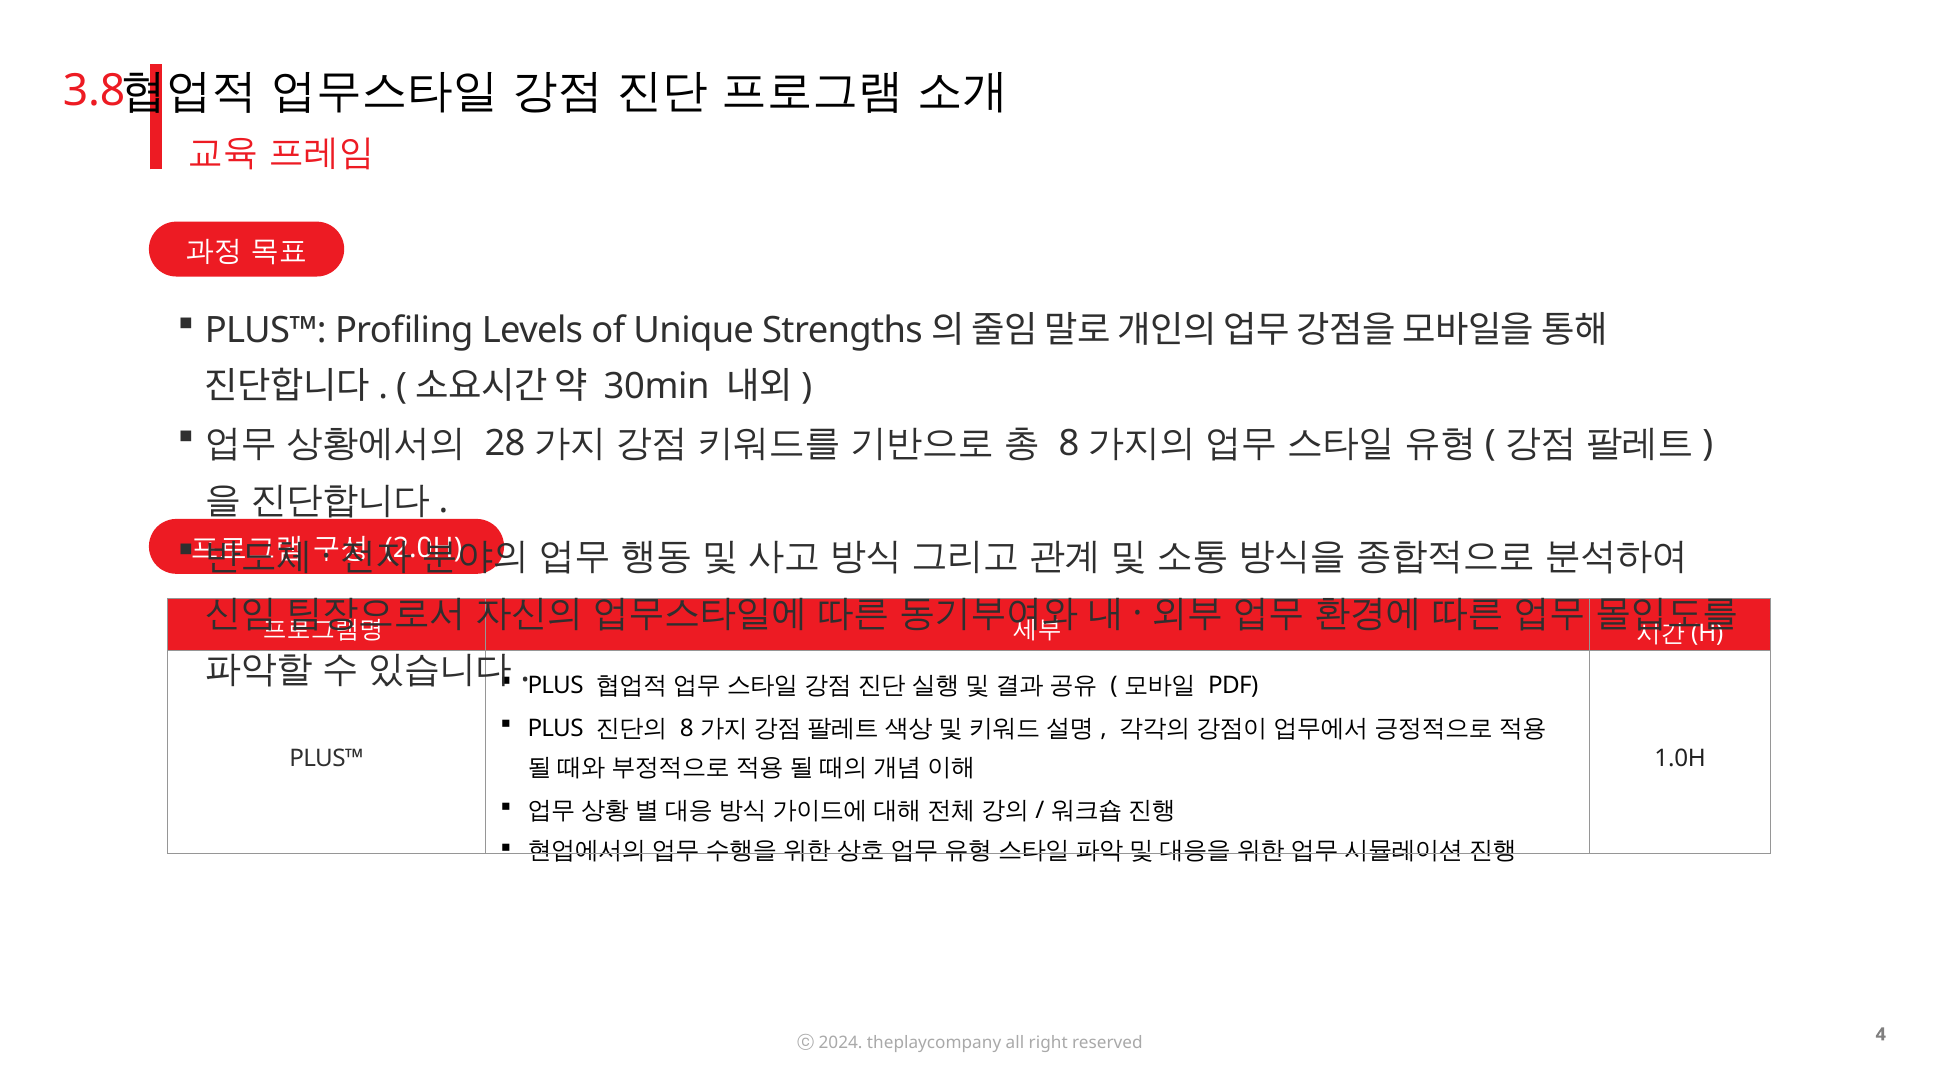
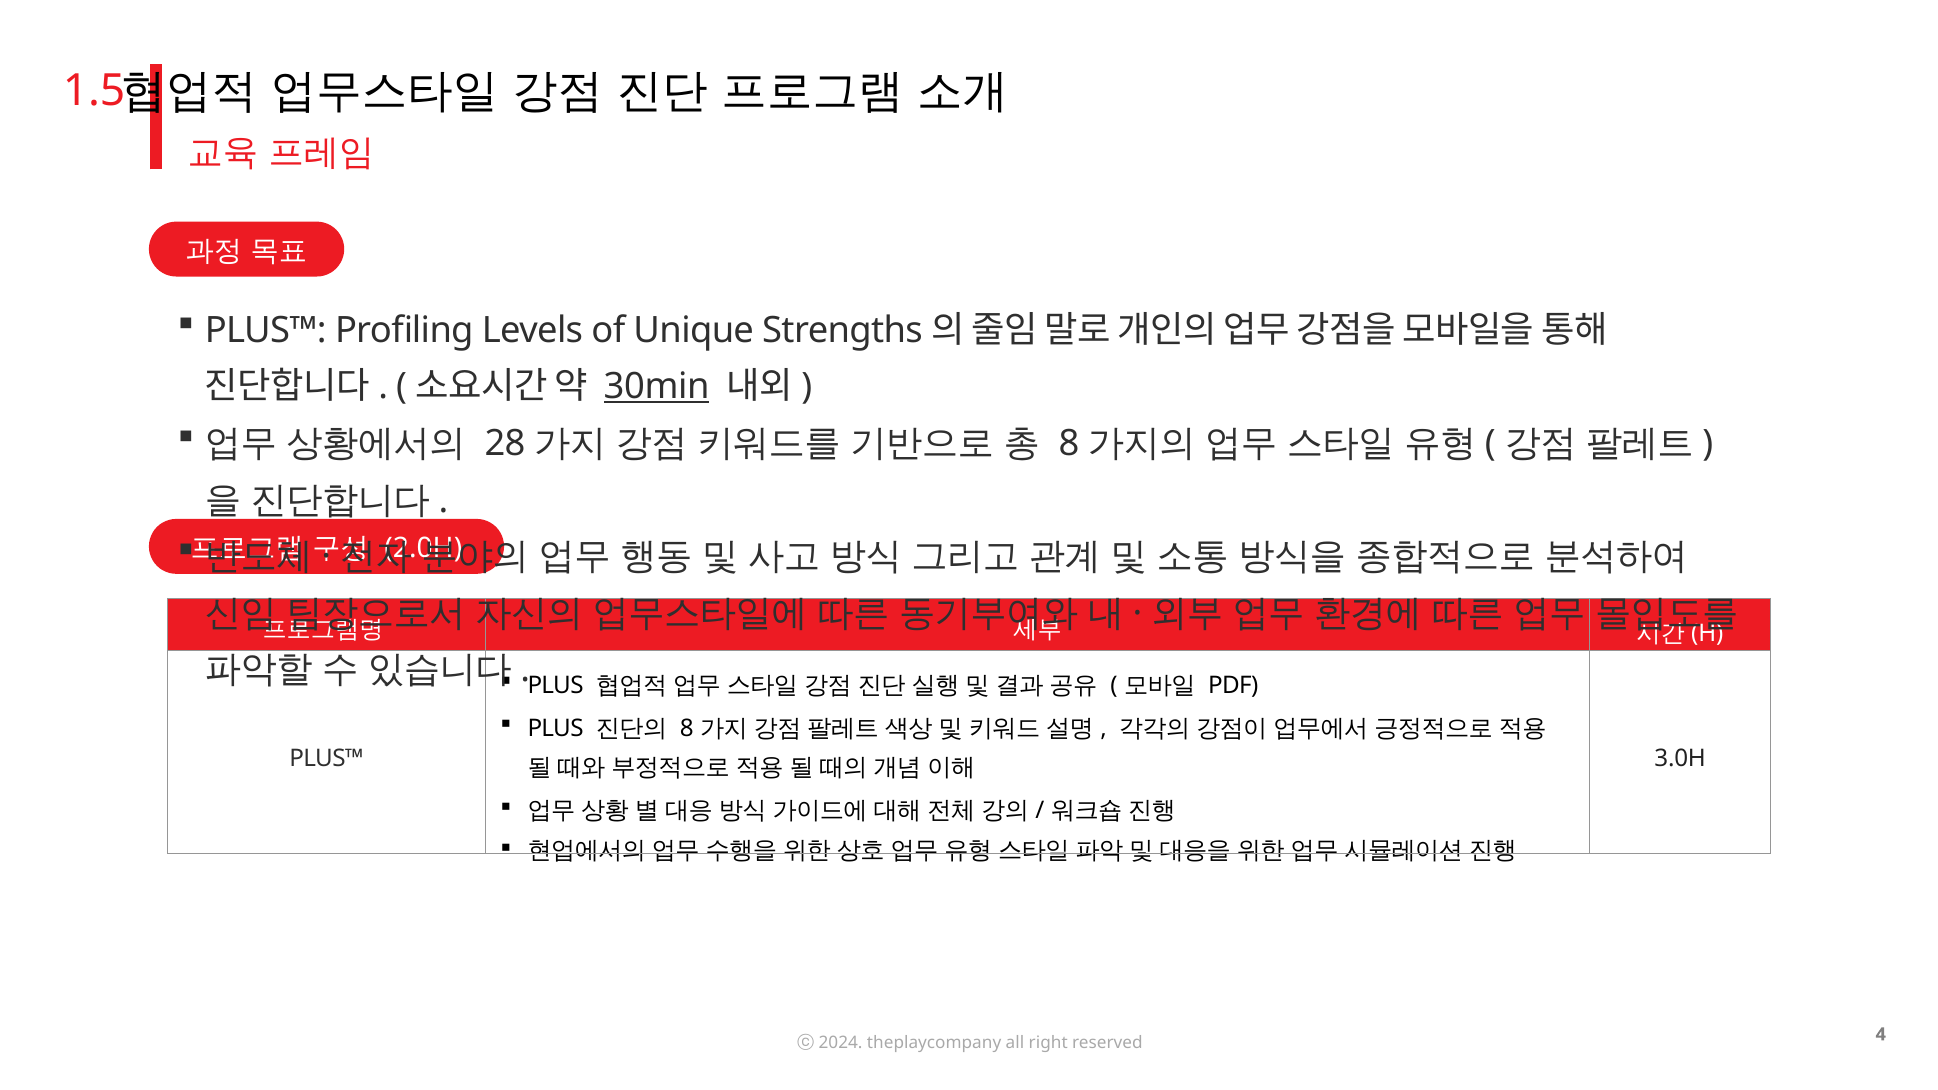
3.8: 3.8 -> 1.5
30min underline: none -> present
1.0H: 1.0H -> 3.0H
